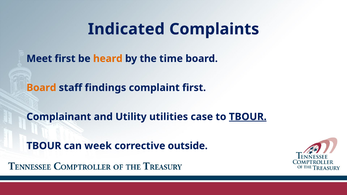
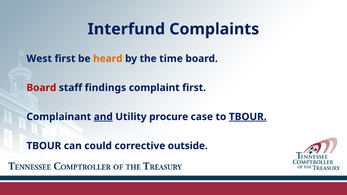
Indicated: Indicated -> Interfund
Meet: Meet -> West
Board at (41, 88) colour: orange -> red
and underline: none -> present
utilities: utilities -> procure
week: week -> could
